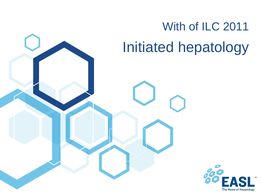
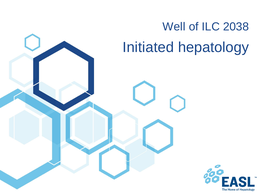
With: With -> Well
2011: 2011 -> 2038
